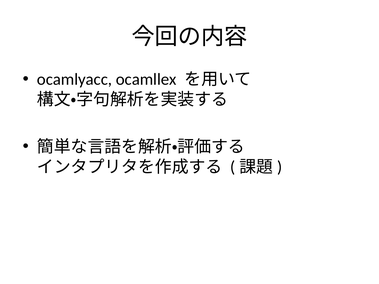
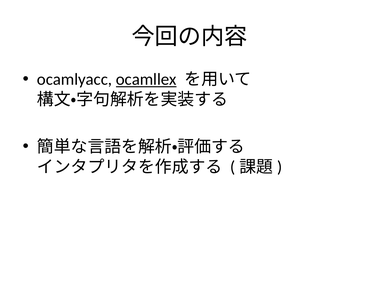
ocamllex underline: none -> present
